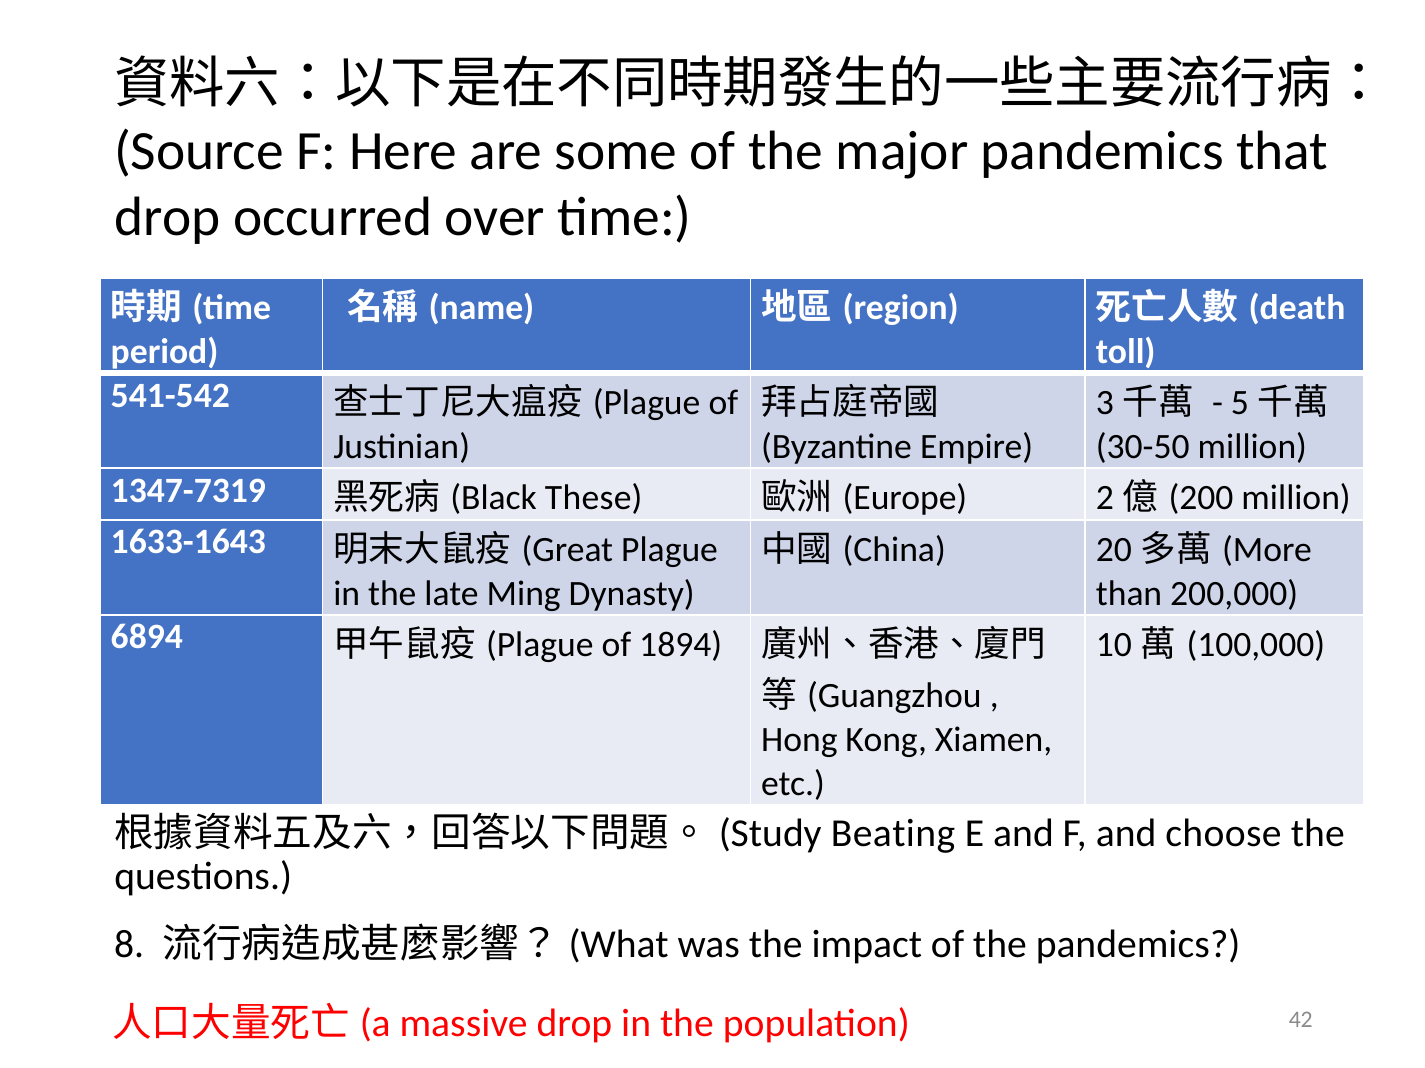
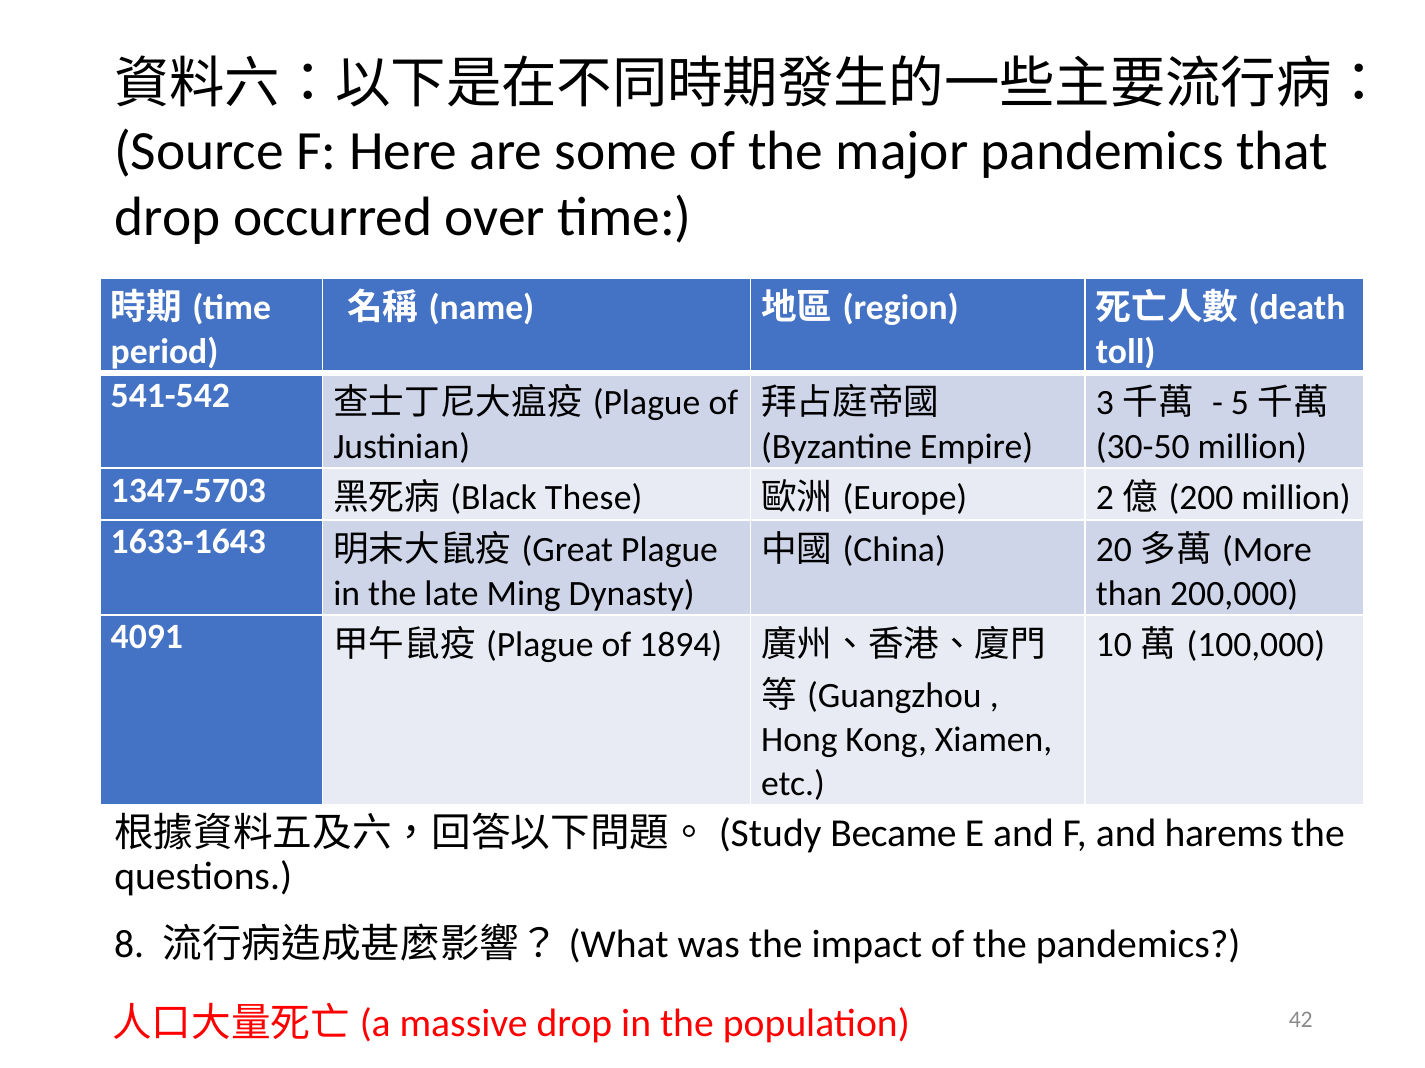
1347-7319: 1347-7319 -> 1347-5703
6894: 6894 -> 4091
Beating: Beating -> Became
choose: choose -> harems
